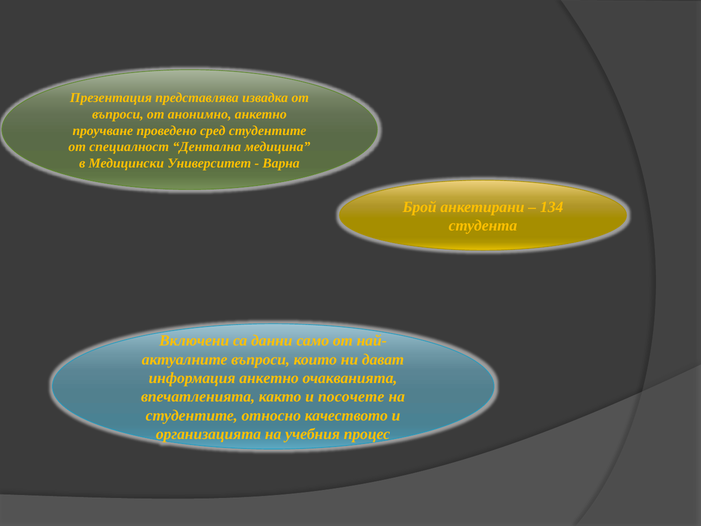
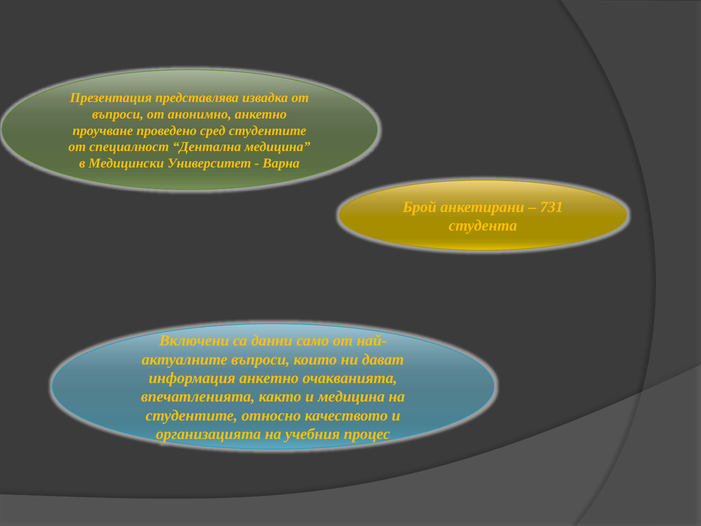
134: 134 -> 731
и посочете: посочете -> медицина
